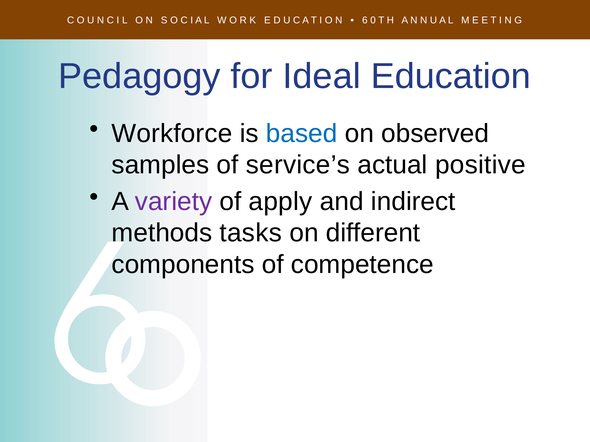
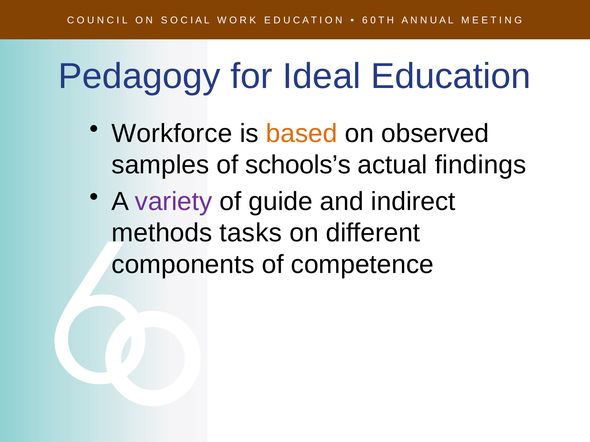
based colour: blue -> orange
service’s: service’s -> schools’s
positive: positive -> findings
apply: apply -> guide
